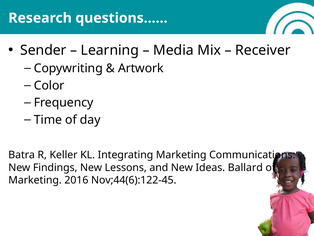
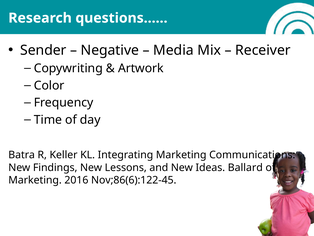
Learning: Learning -> Negative
Nov;44(6):122-45: Nov;44(6):122-45 -> Nov;86(6):122-45
